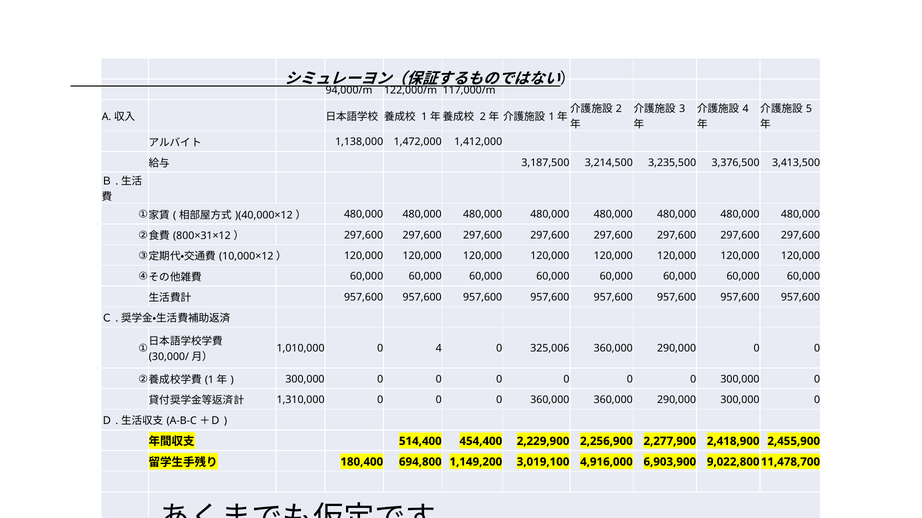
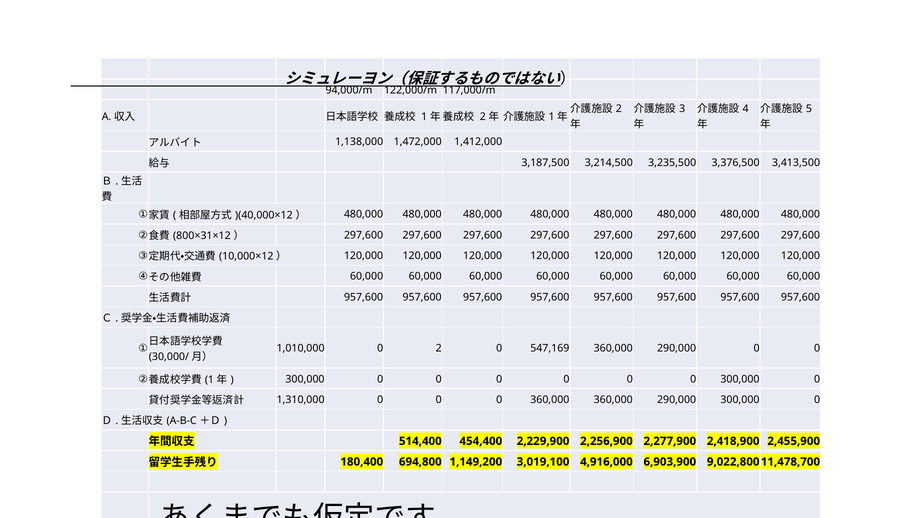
0 4: 4 -> 2
325,006: 325,006 -> 547,169
